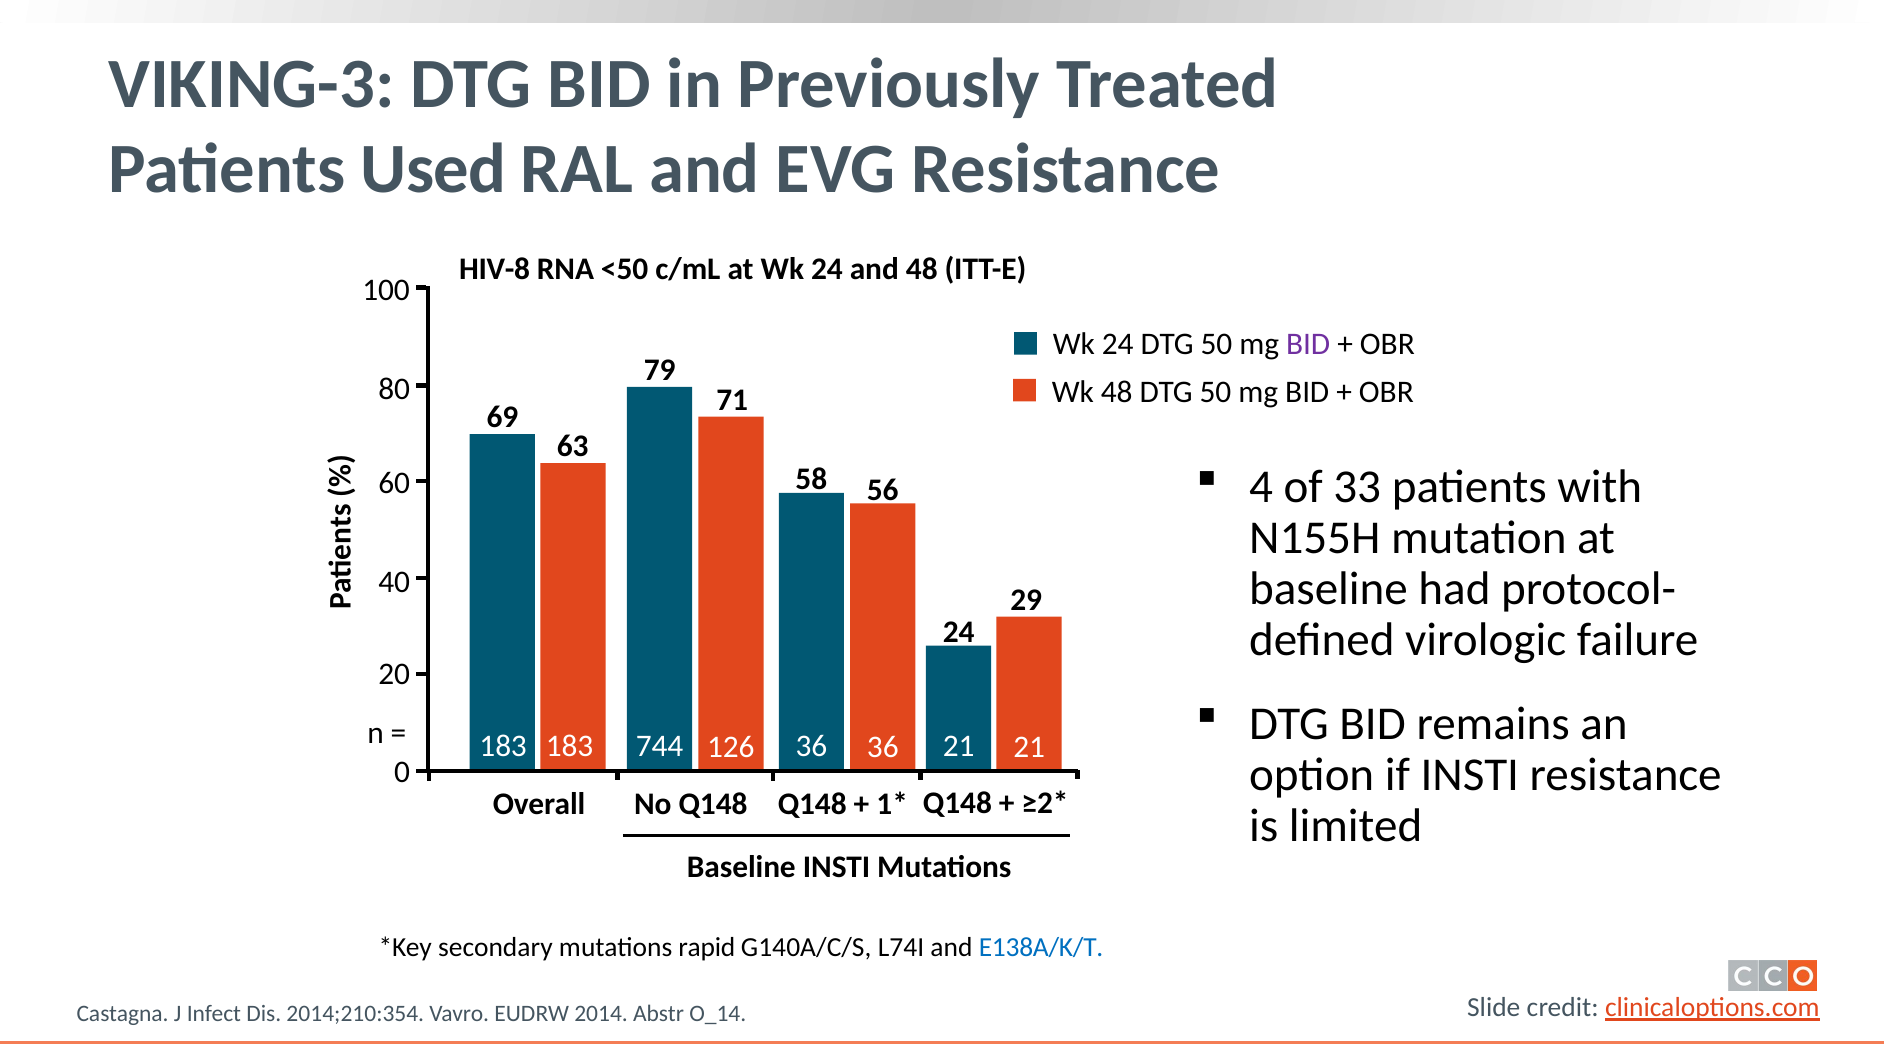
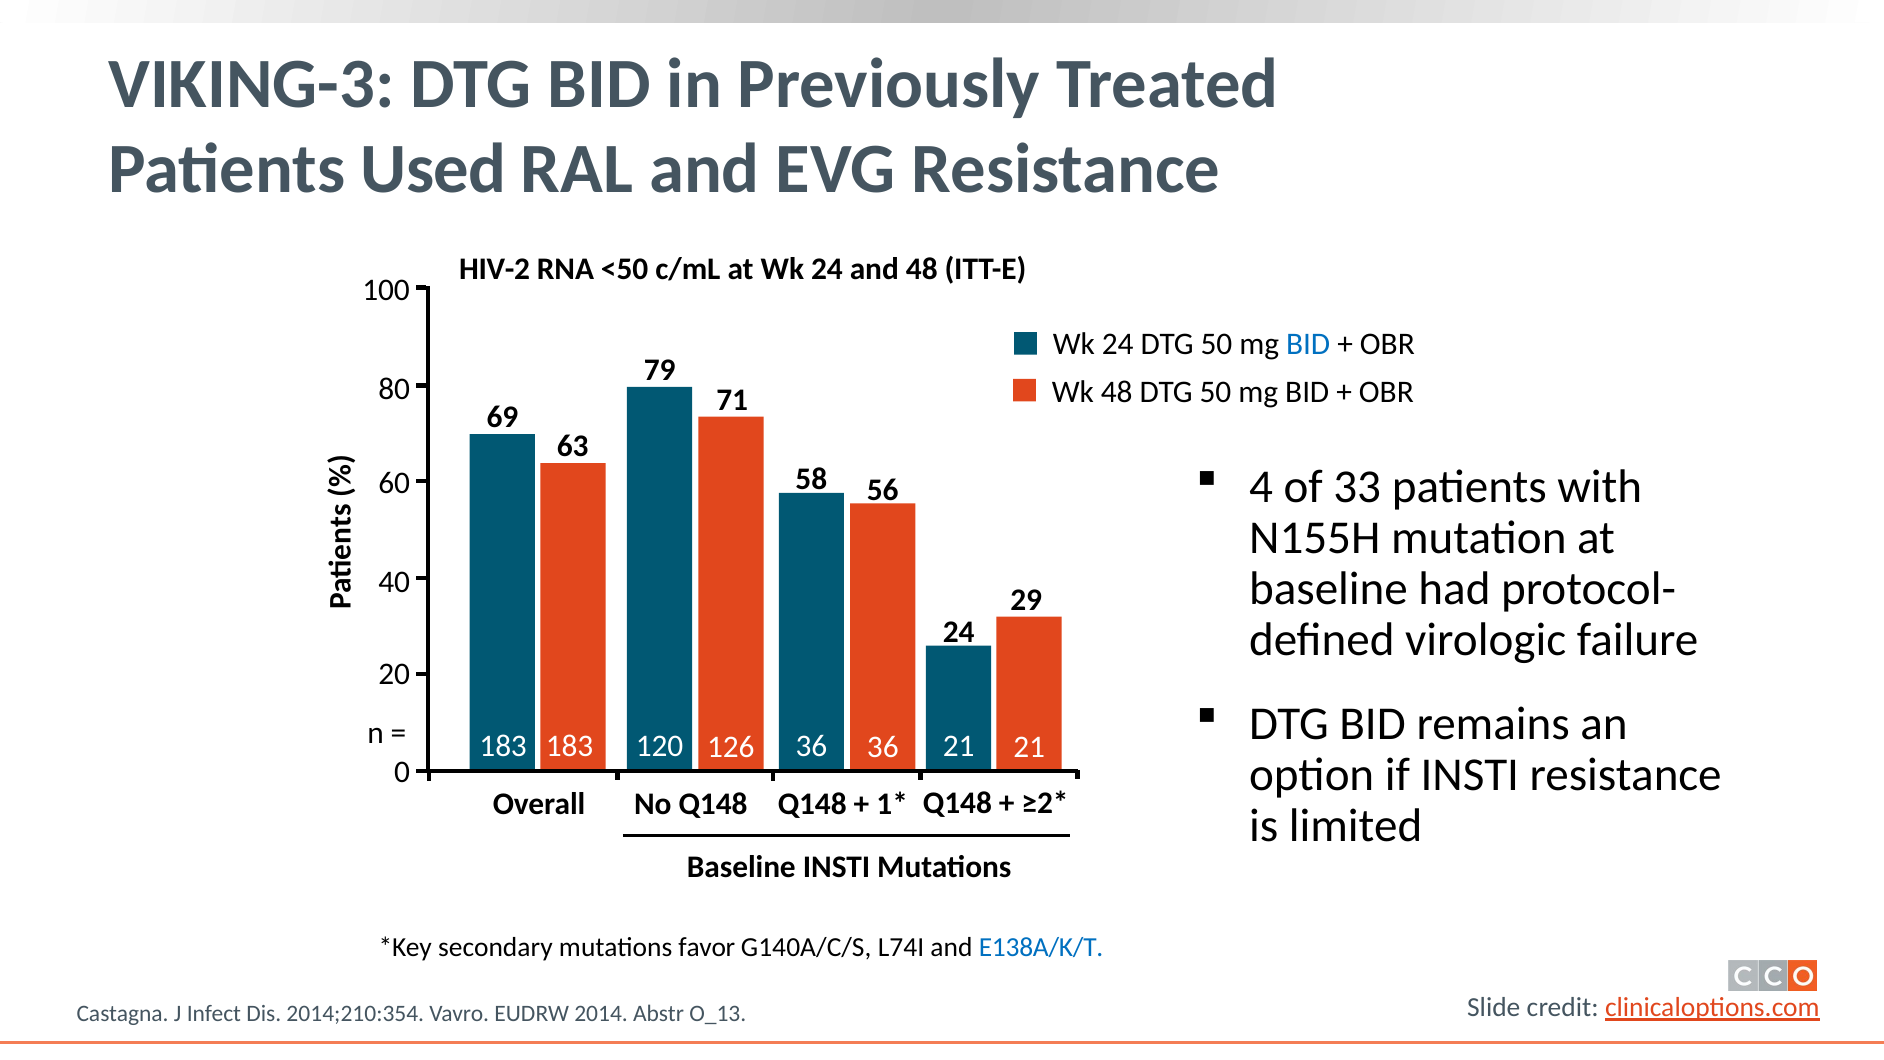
HIV-8: HIV-8 -> HIV-2
BID at (1308, 344) colour: purple -> blue
744: 744 -> 120
rapid: rapid -> favor
O_14: O_14 -> O_13
